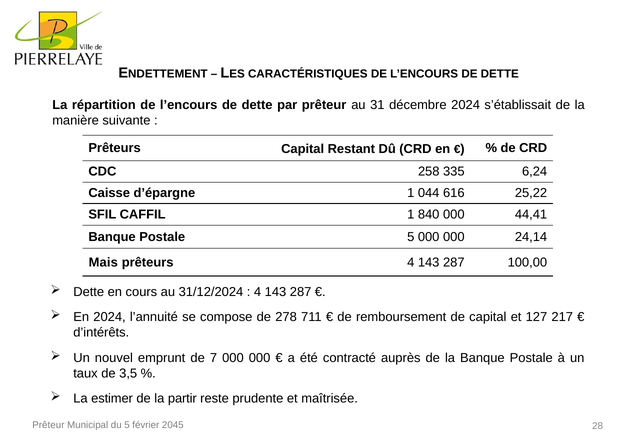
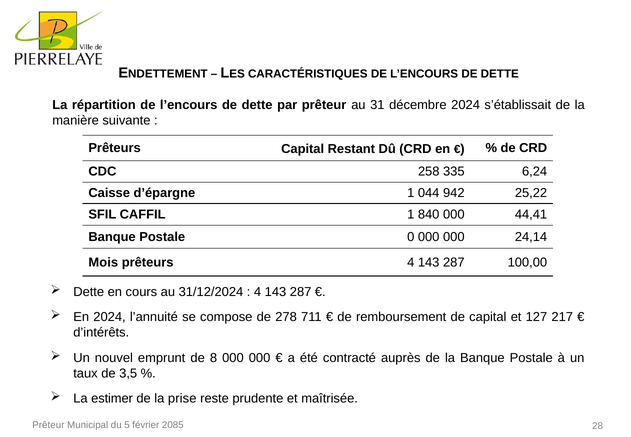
616: 616 -> 942
Postale 5: 5 -> 0
Mais: Mais -> Mois
7: 7 -> 8
partir: partir -> prise
2045: 2045 -> 2085
